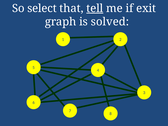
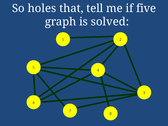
select: select -> holes
tell underline: present -> none
exit: exit -> five
